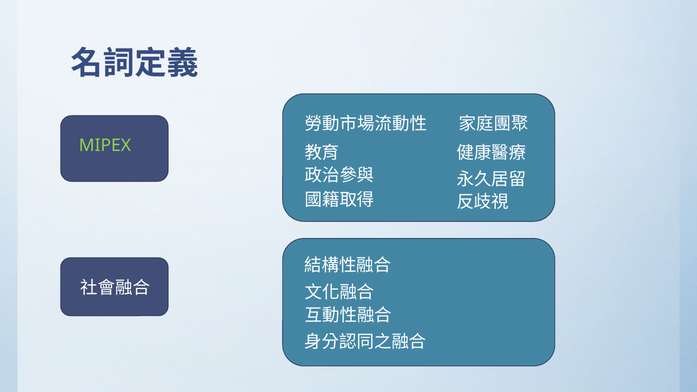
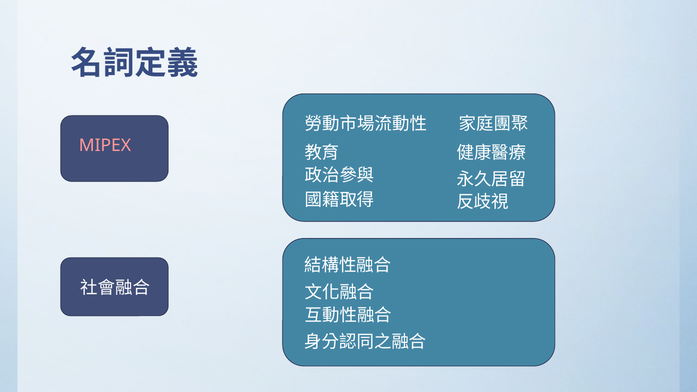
MIPEX colour: light green -> pink
